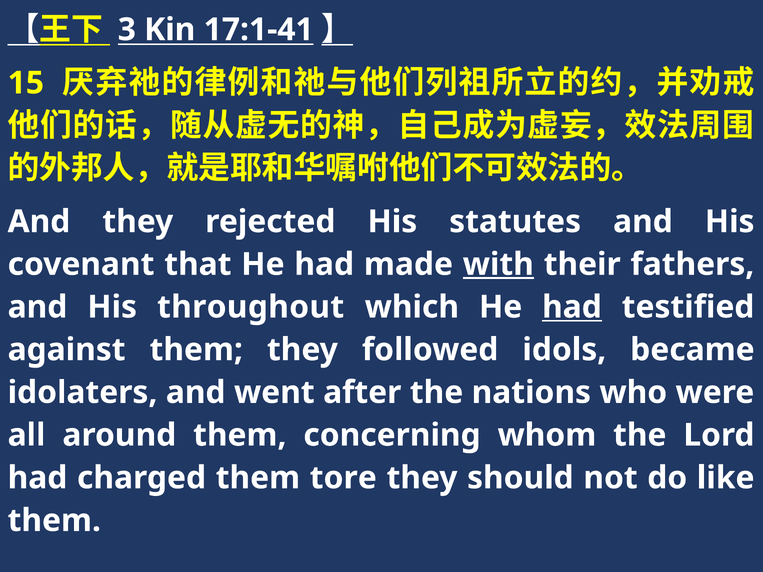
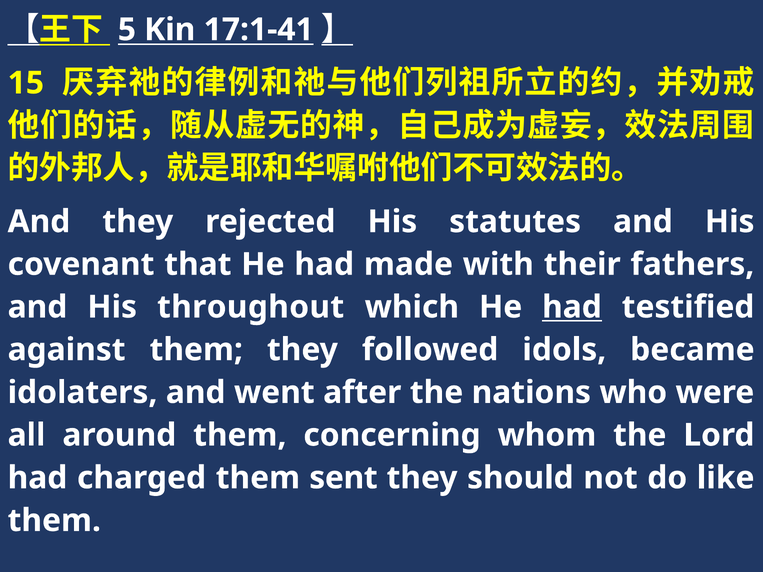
3: 3 -> 5
with underline: present -> none
tore: tore -> sent
